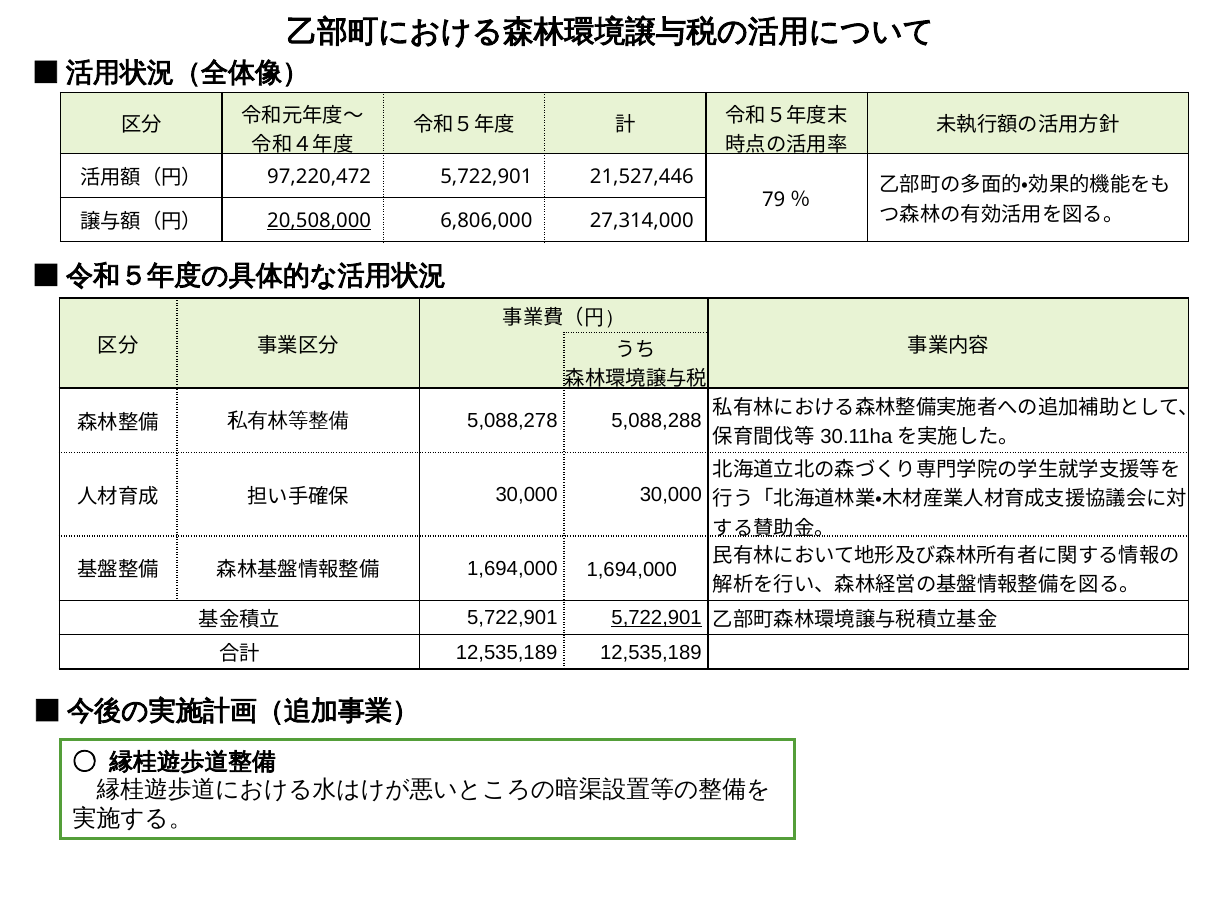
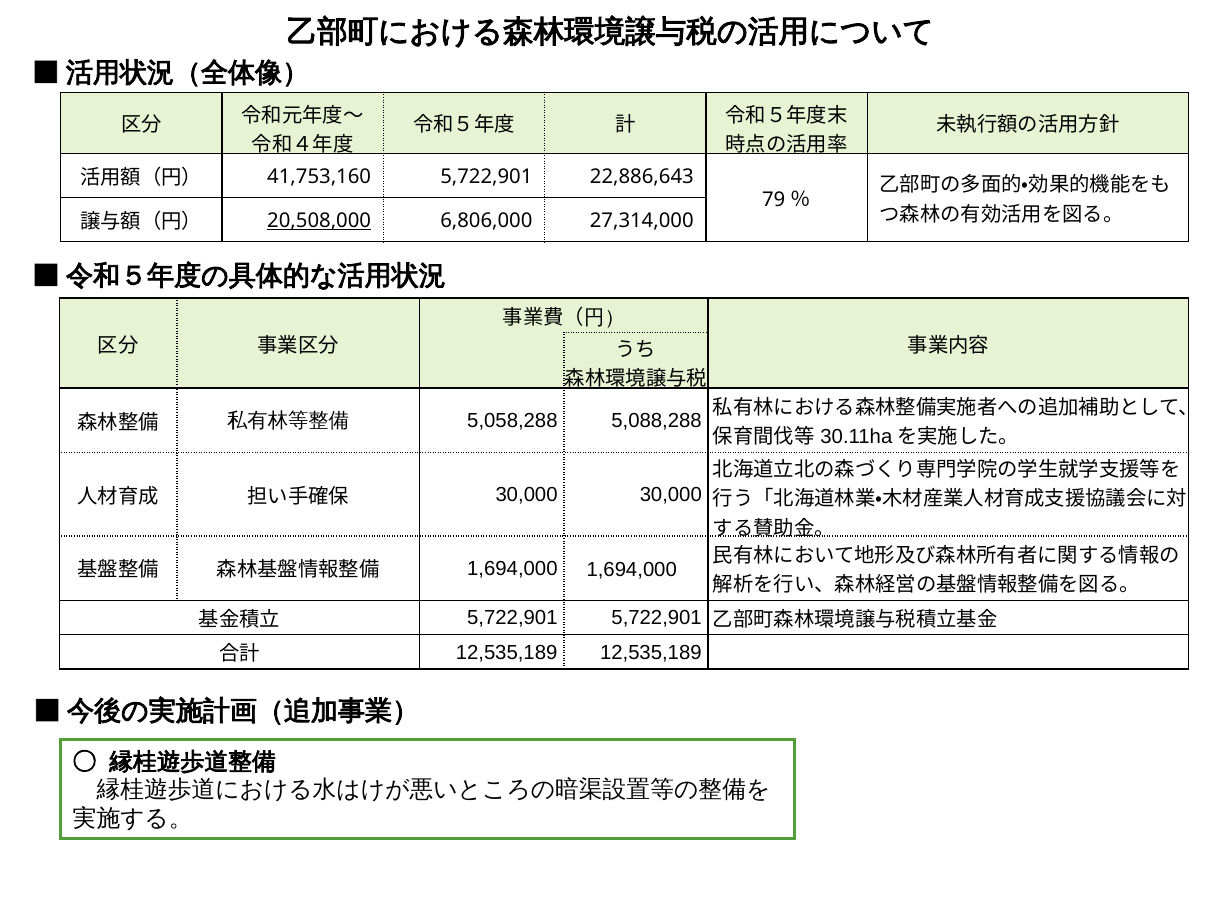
97,220,472: 97,220,472 -> 41,753,160
21,527,446: 21,527,446 -> 22,886,643
5,088,278: 5,088,278 -> 5,058,288
5,722,901 at (657, 618) underline: present -> none
